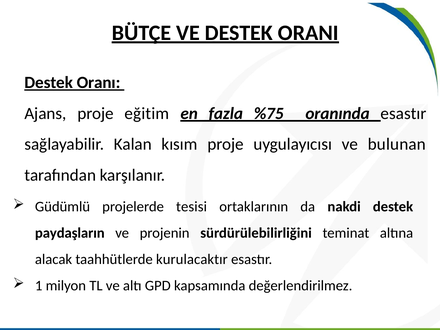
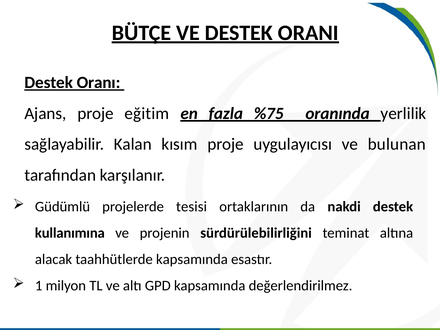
oranında esastır: esastır -> yerlilik
paydaşların: paydaşların -> kullanımına
taahhütlerde kurulacaktır: kurulacaktır -> kapsamında
